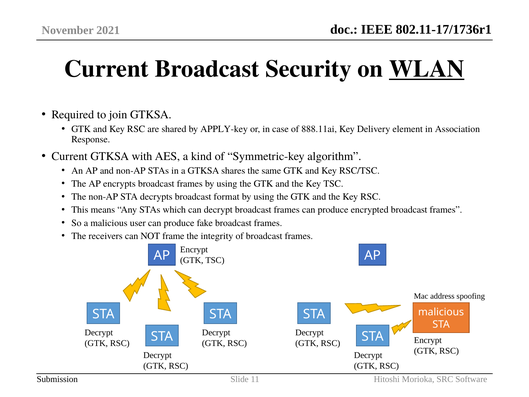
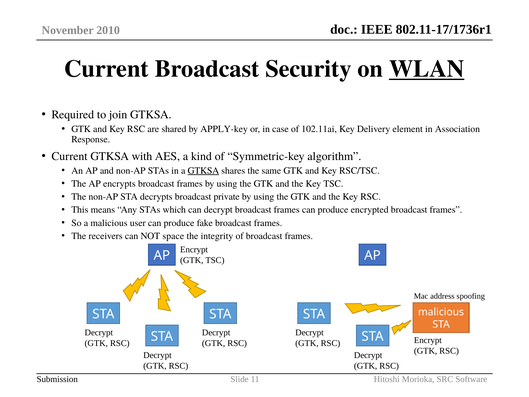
2021: 2021 -> 2010
888.11ai: 888.11ai -> 102.11ai
GTKSA at (203, 170) underline: none -> present
format: format -> private
frame: frame -> space
